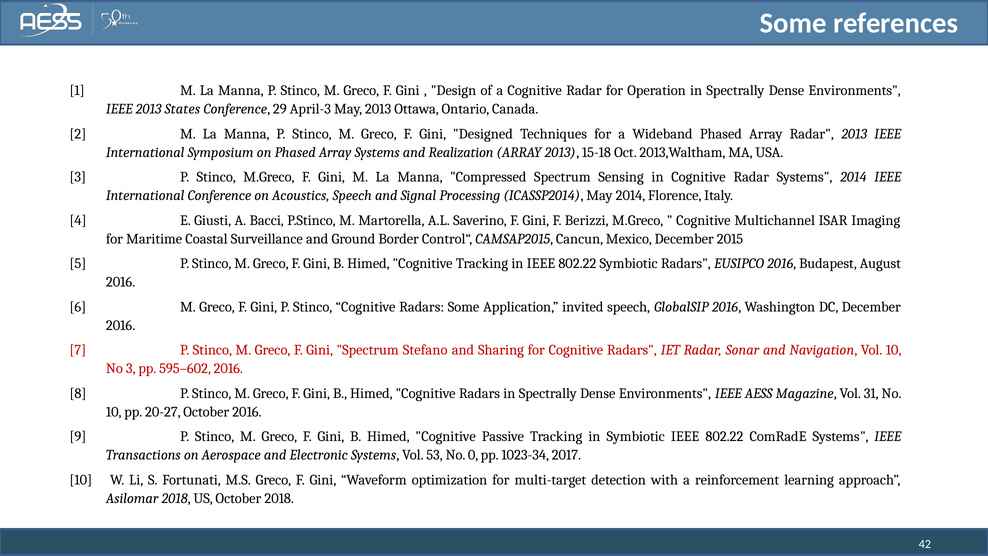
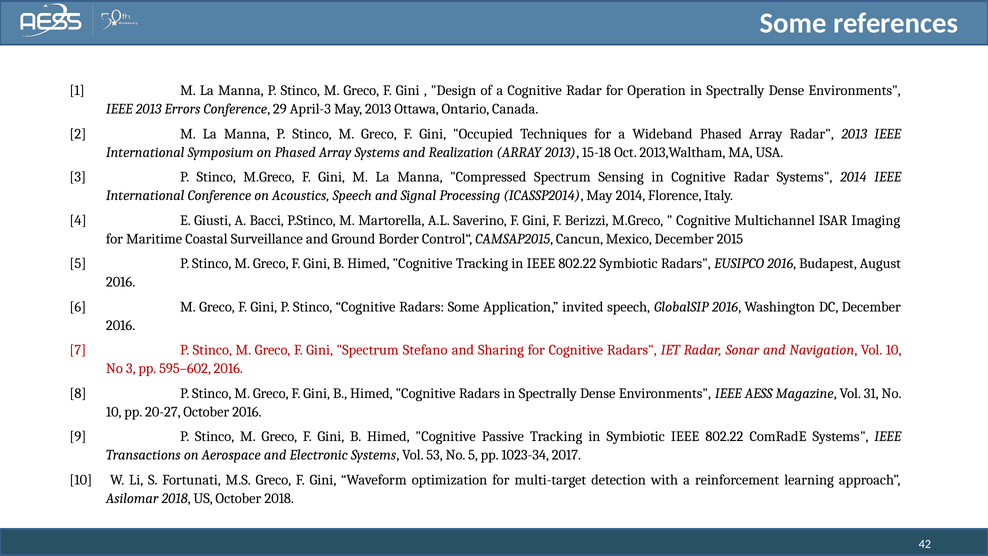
States: States -> Errors
Designed: Designed -> Occupied
No 0: 0 -> 5
